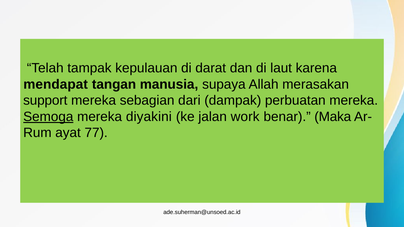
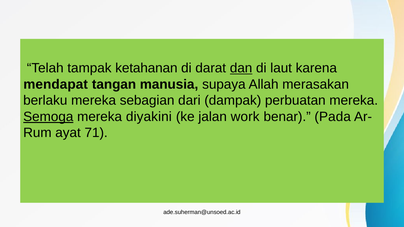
kepulauan: kepulauan -> ketahanan
dan underline: none -> present
support: support -> berlaku
Maka: Maka -> Pada
77: 77 -> 71
